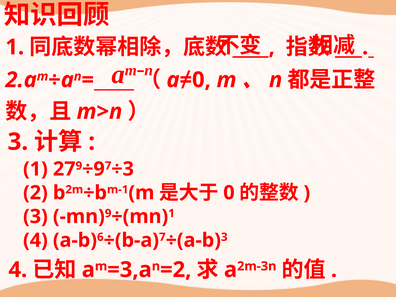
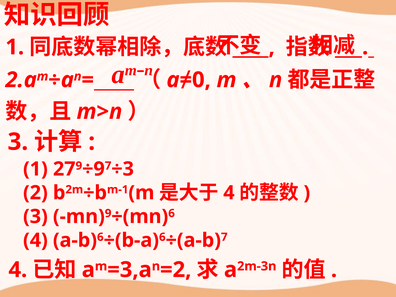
0 at (229, 193): 0 -> 4
1 at (172, 213): 1 -> 6
7 at (162, 237): 7 -> 6
3 at (224, 237): 3 -> 7
